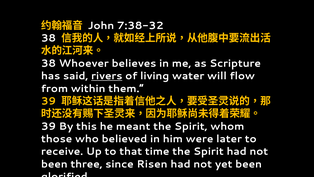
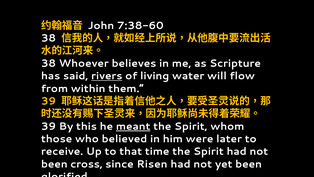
7:38-32: 7:38-32 -> 7:38-60
meant underline: none -> present
three: three -> cross
